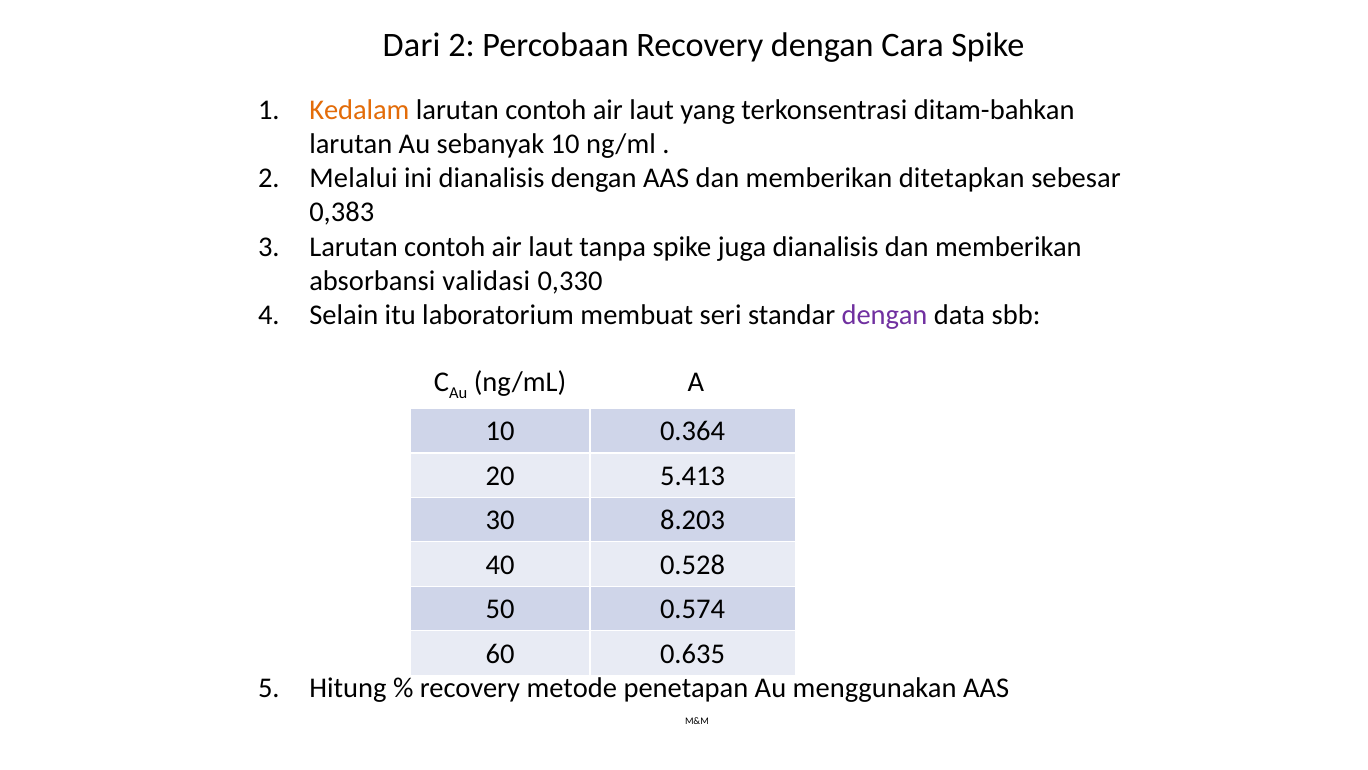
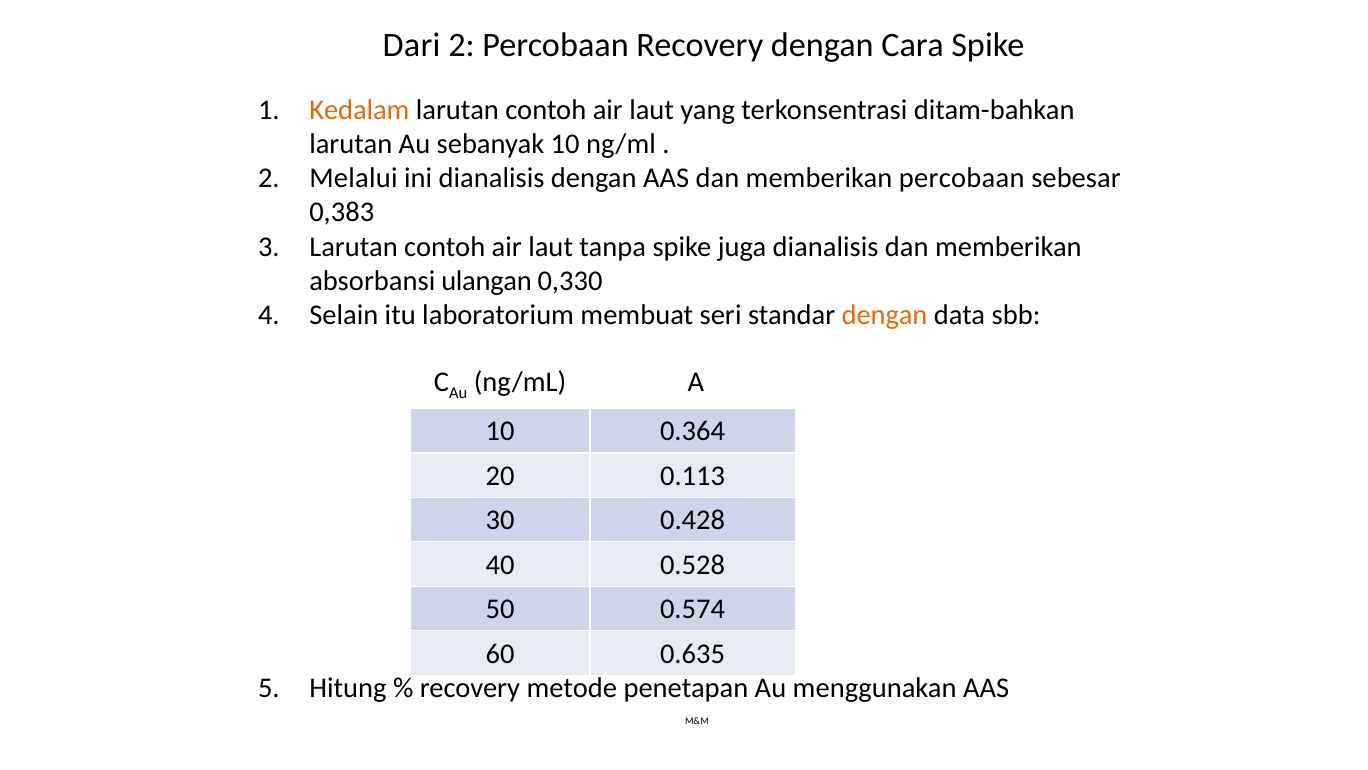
memberikan ditetapkan: ditetapkan -> percobaan
validasi: validasi -> ulangan
dengan at (885, 315) colour: purple -> orange
5.413: 5.413 -> 0.113
8.203: 8.203 -> 0.428
